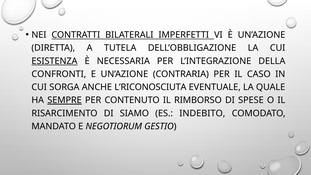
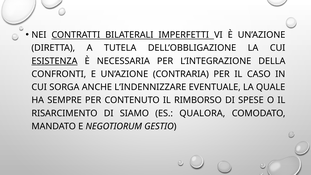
L’RICONOSCIUTA: L’RICONOSCIUTA -> L’INDENNIZZARE
SEMPRE underline: present -> none
INDEBITO: INDEBITO -> QUALORA
